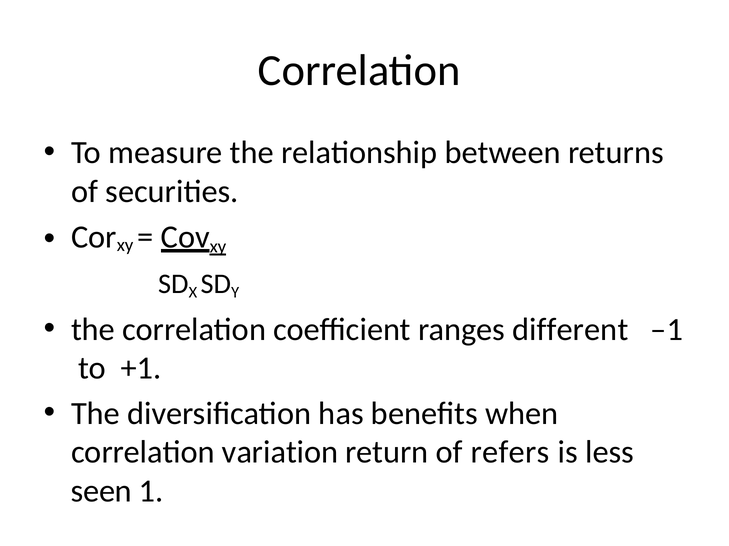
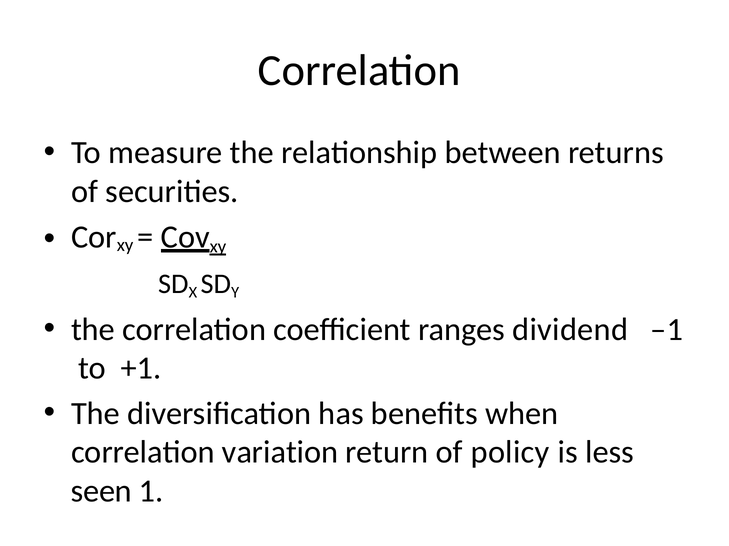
different: different -> dividend
refers: refers -> policy
